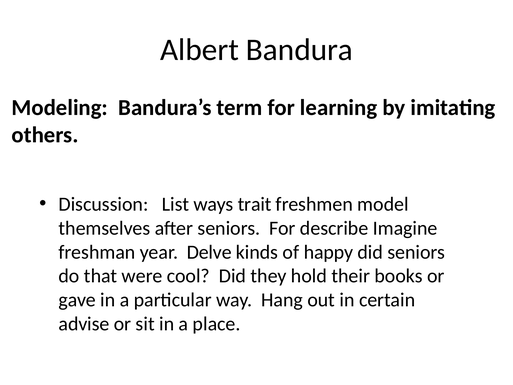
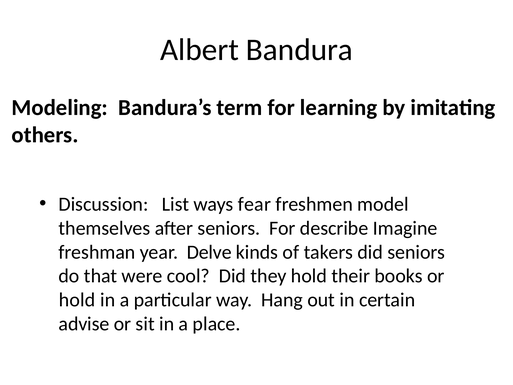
trait: trait -> fear
happy: happy -> takers
gave at (77, 300): gave -> hold
